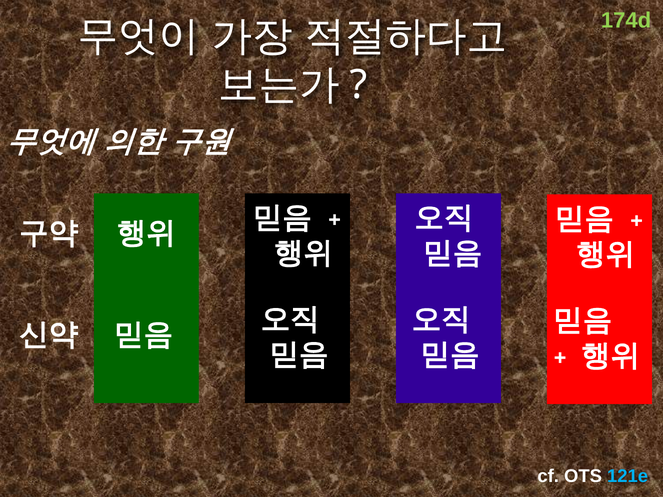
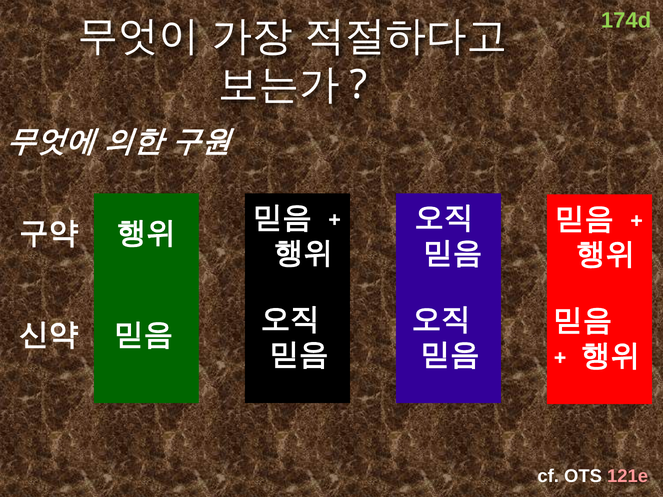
121e colour: light blue -> pink
